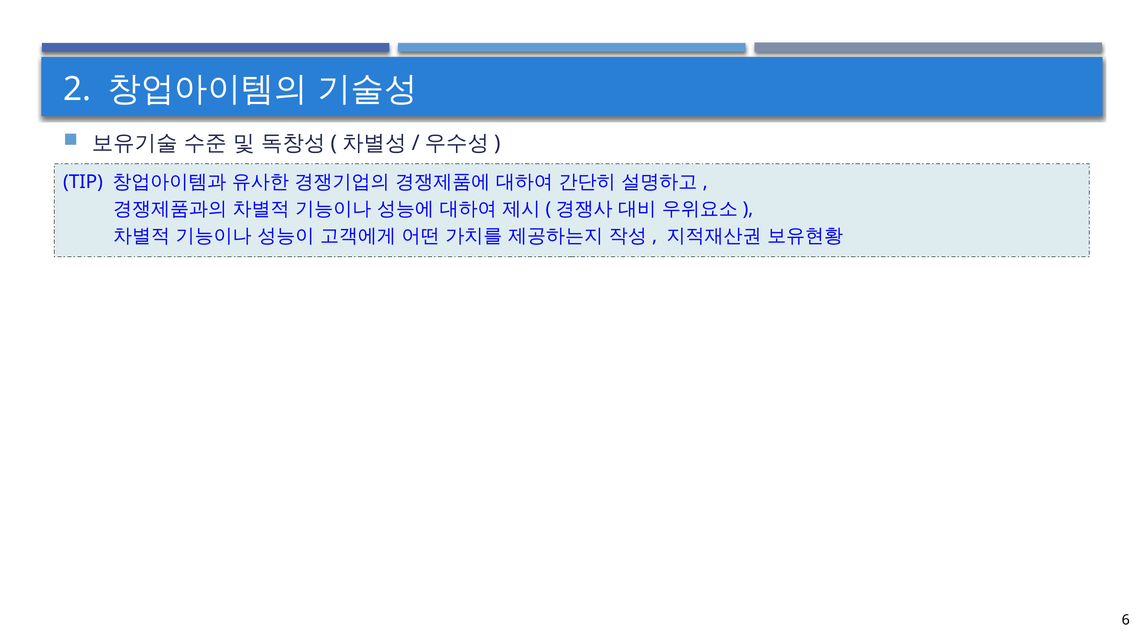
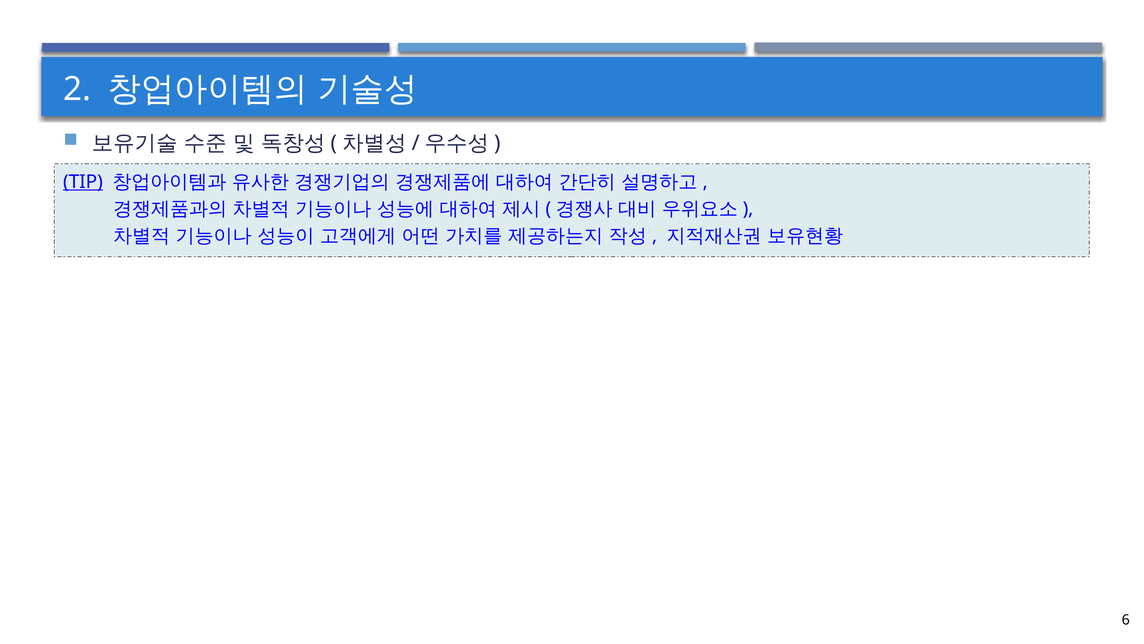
TIP underline: none -> present
